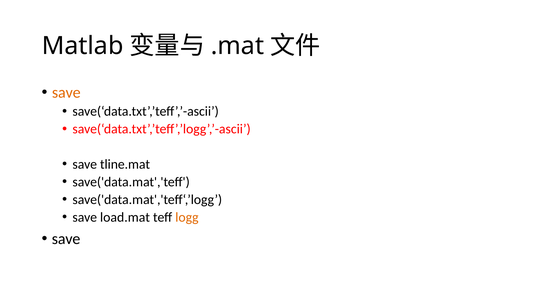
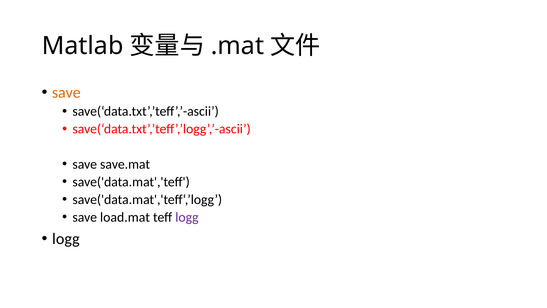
tline.mat: tline.mat -> save.mat
logg at (187, 217) colour: orange -> purple
save at (66, 239): save -> logg
